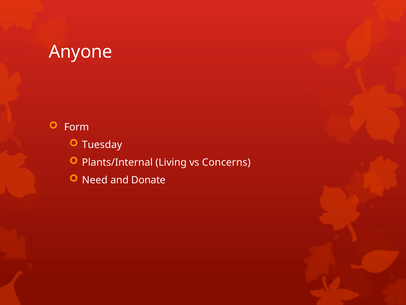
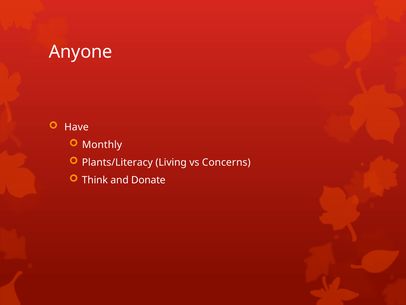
Form: Form -> Have
Tuesday: Tuesday -> Monthly
Plants/Internal: Plants/Internal -> Plants/Literacy
Need: Need -> Think
